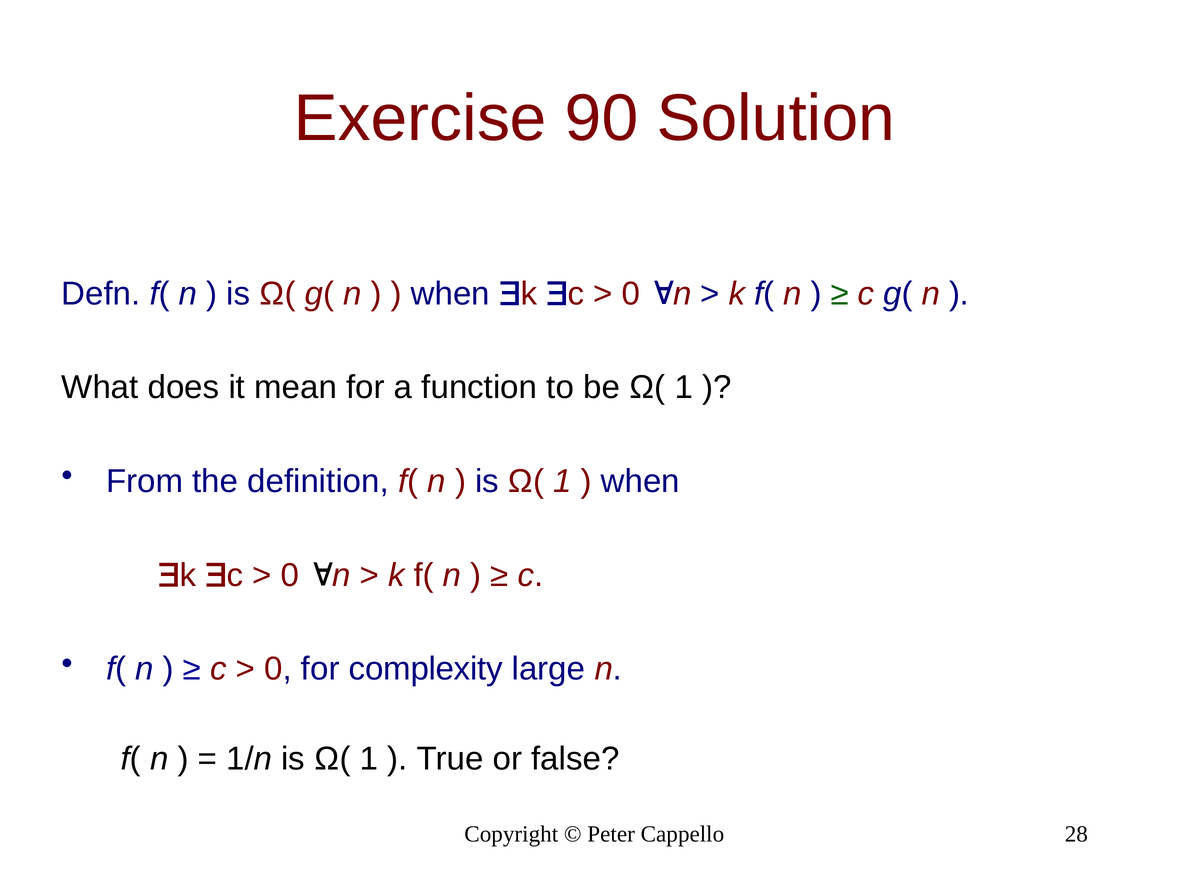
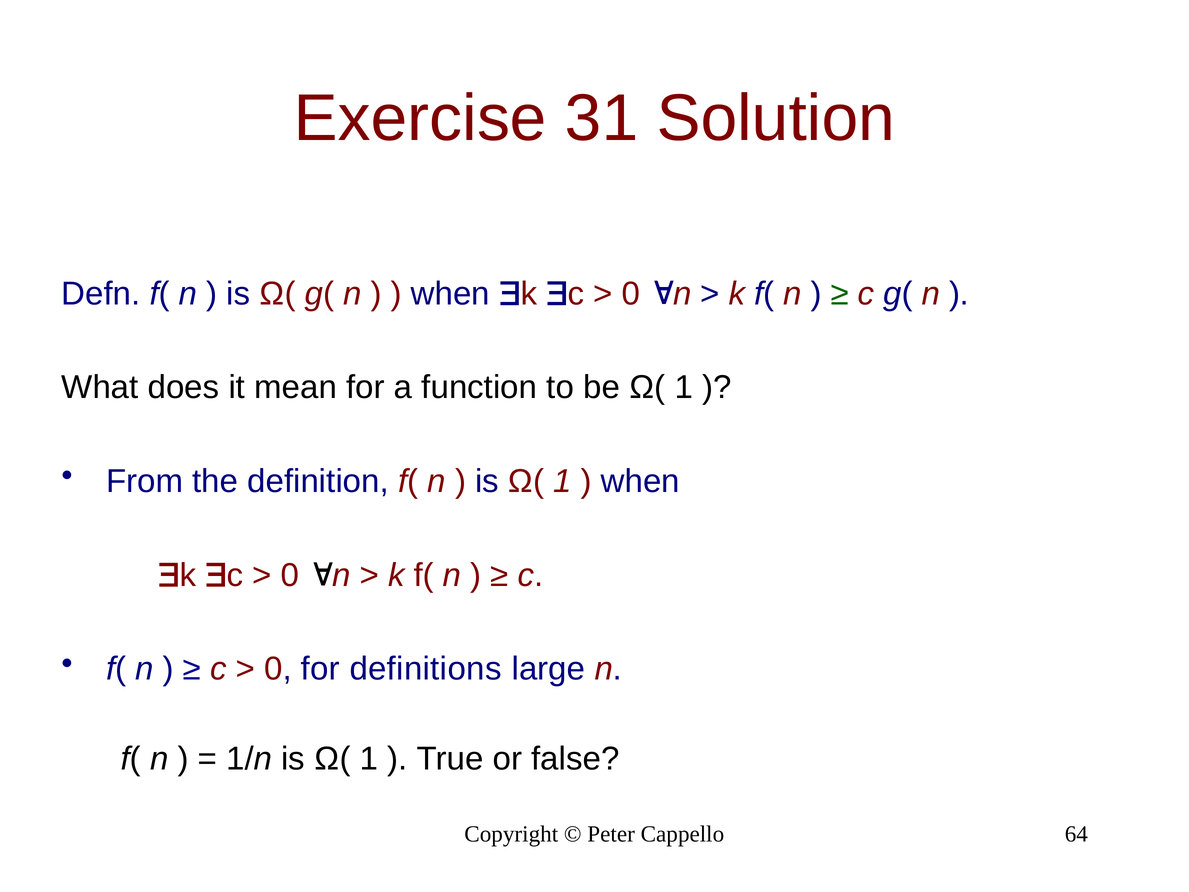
90: 90 -> 31
complexity: complexity -> definitions
28: 28 -> 64
